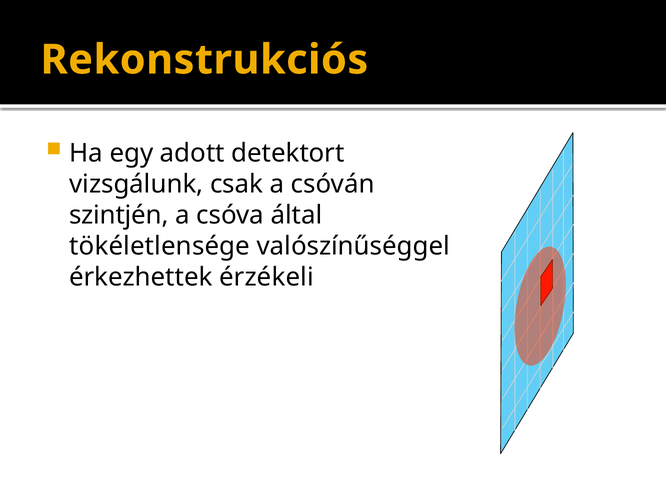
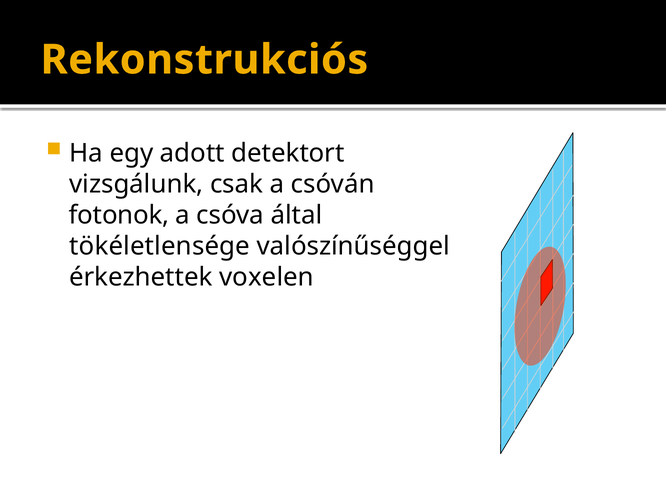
szintjén: szintjén -> fotonok
érzékeli: érzékeli -> voxelen
